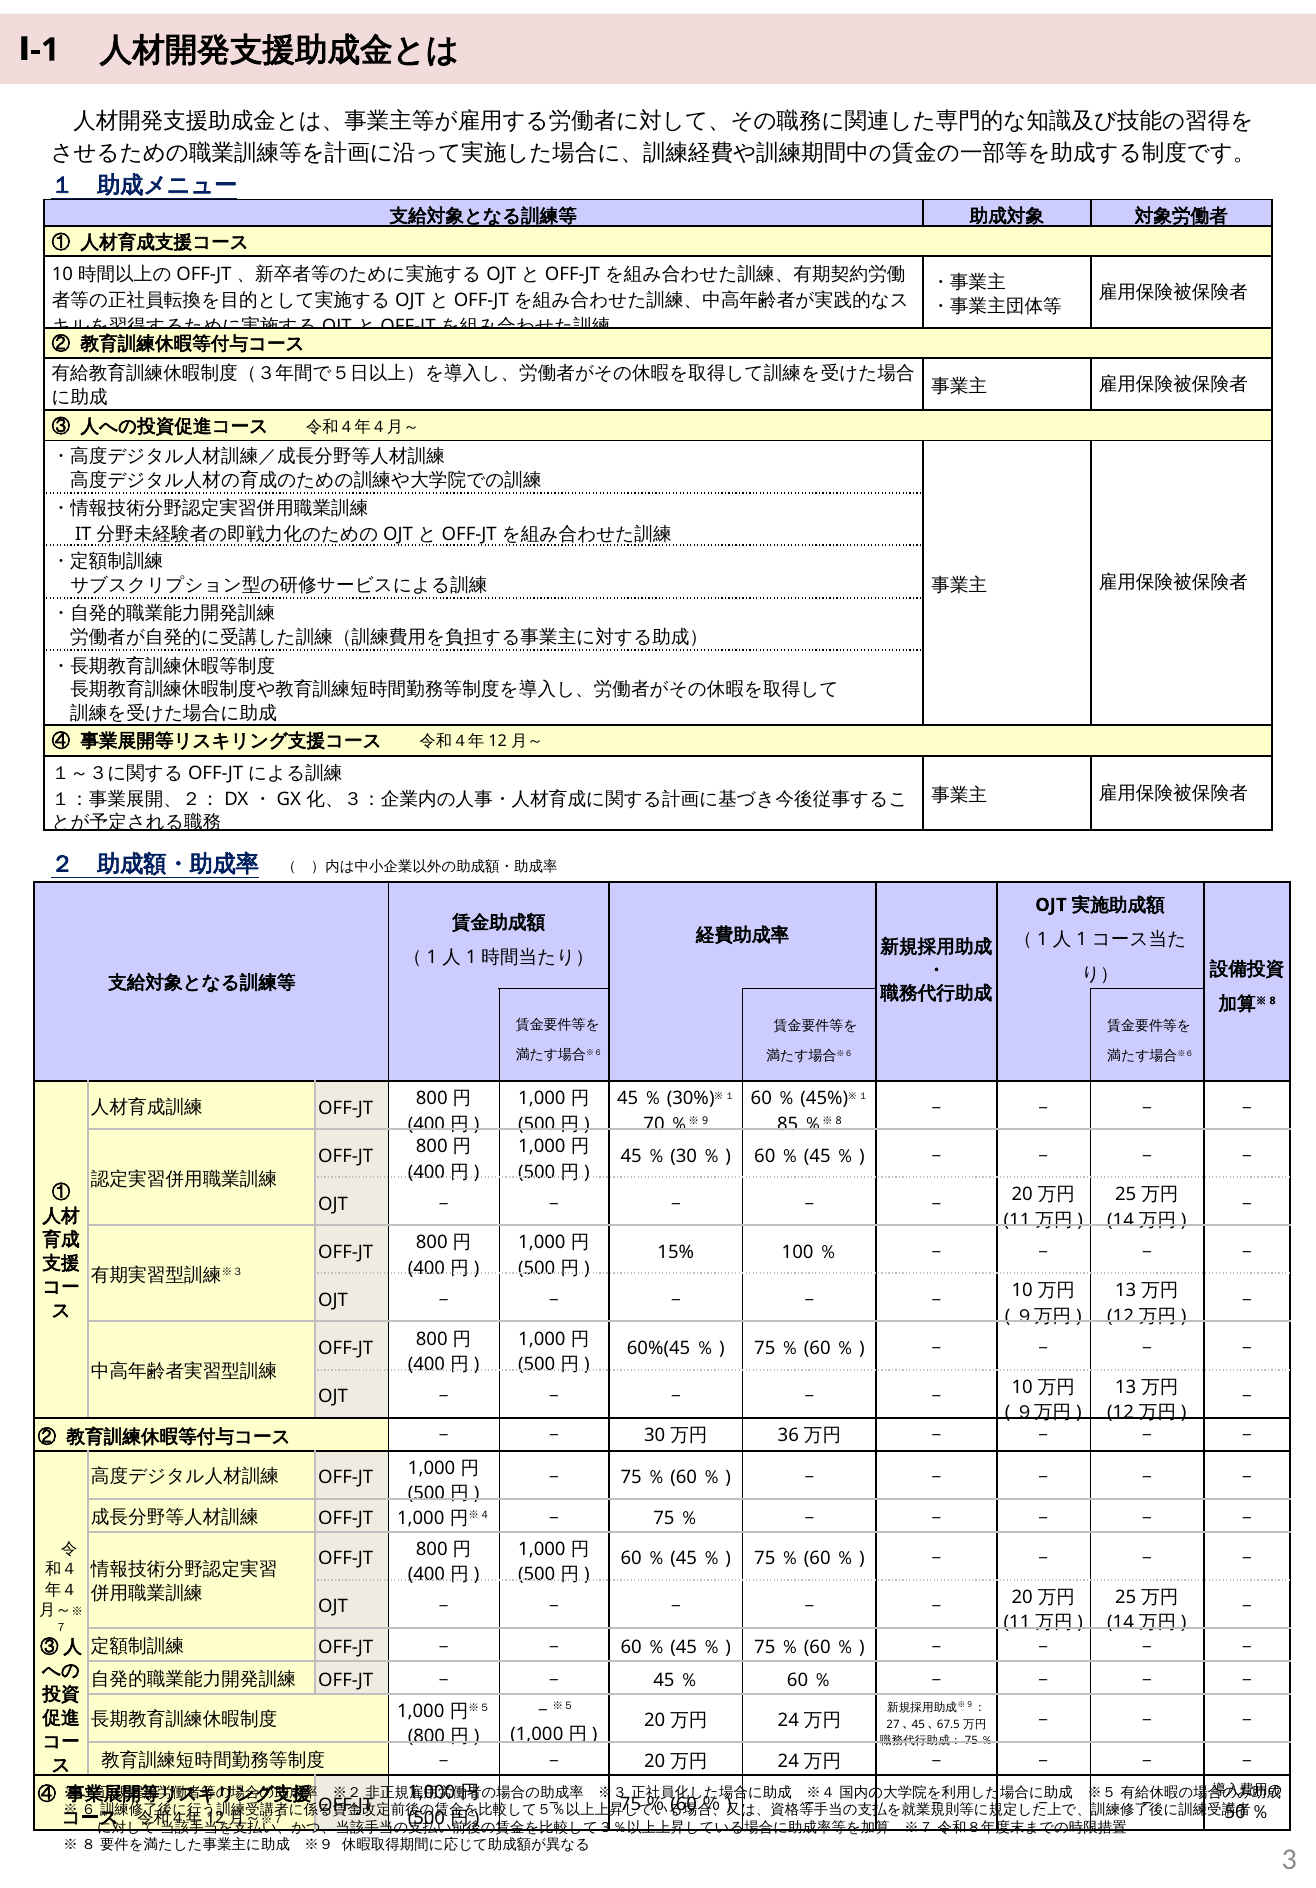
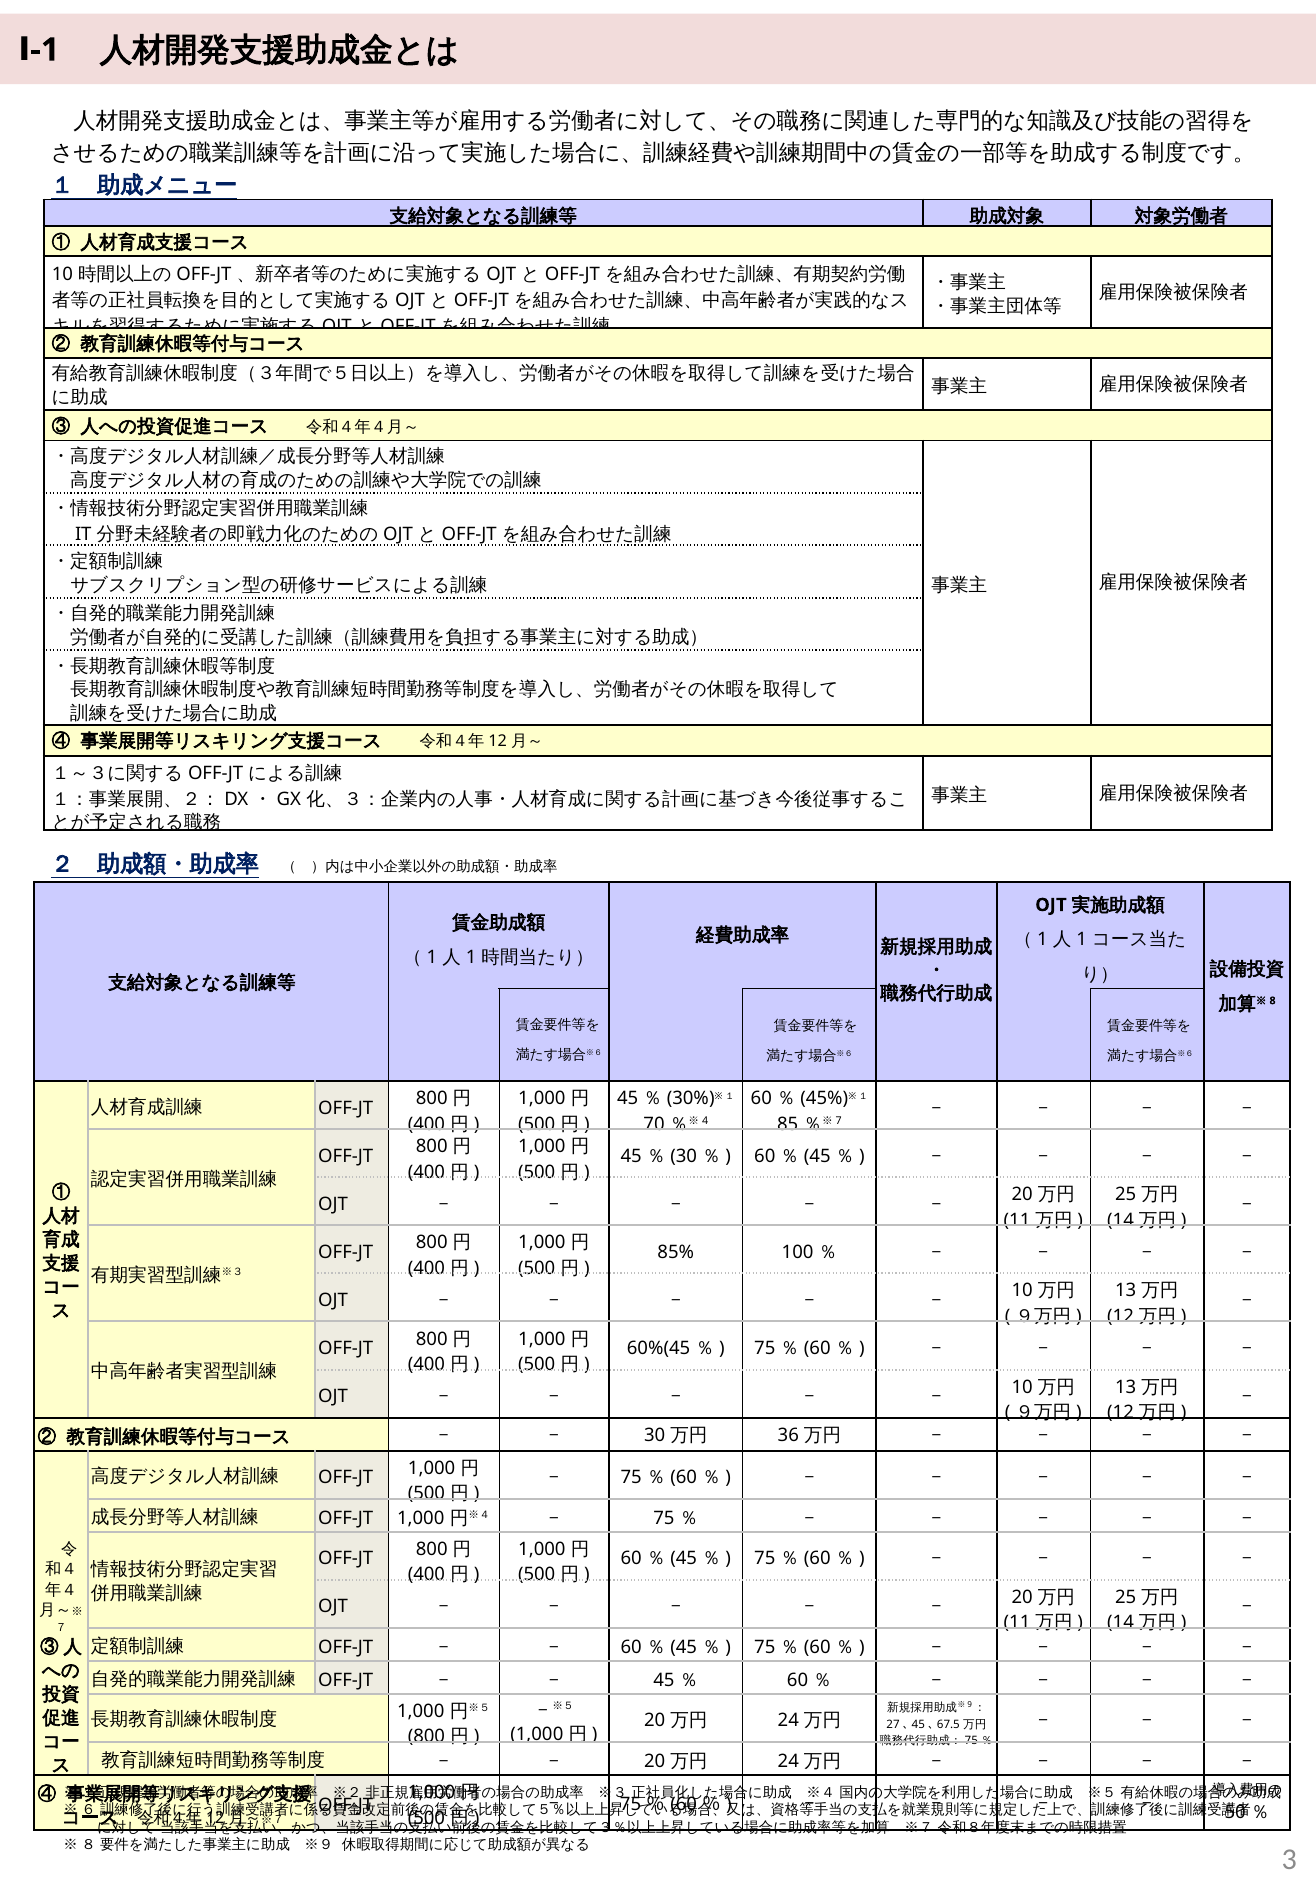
9: 9 -> 4
8 at (839, 1121): 8 -> 7
15%: 15% -> 85%
